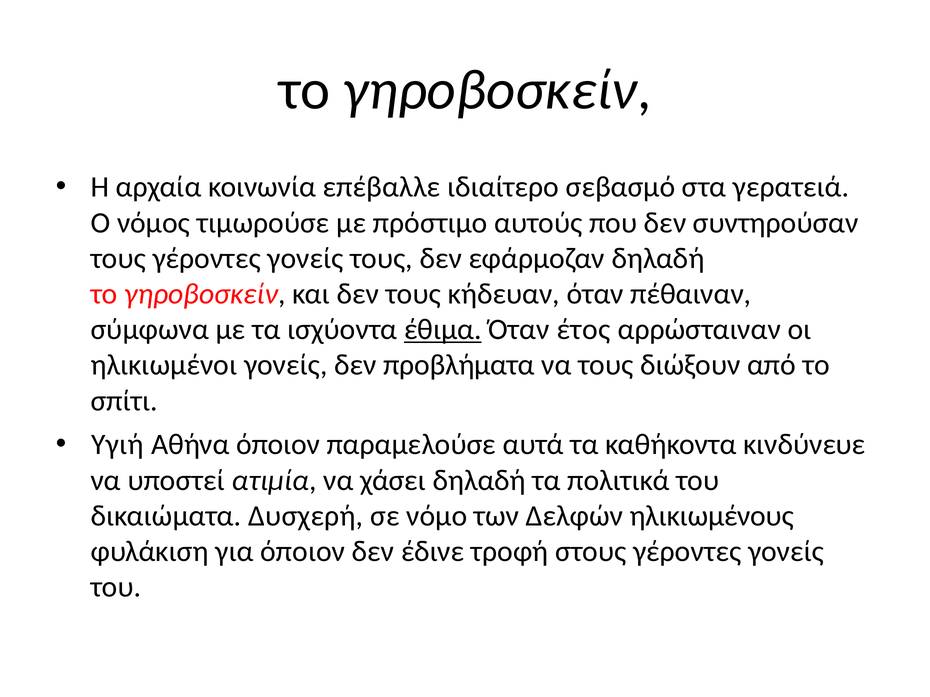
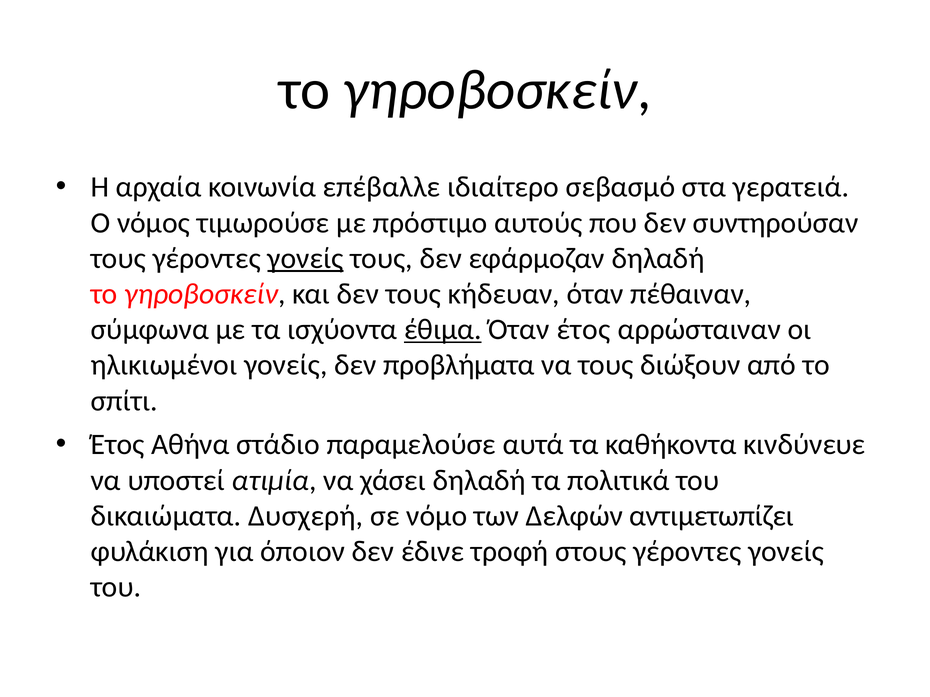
γονείς at (305, 259) underline: none -> present
Υγιή at (117, 445): Υγιή -> Έτος
Αθήνα όποιον: όποιον -> στάδιο
ηλικιωμένους: ηλικιωμένους -> αντιμετωπίζει
